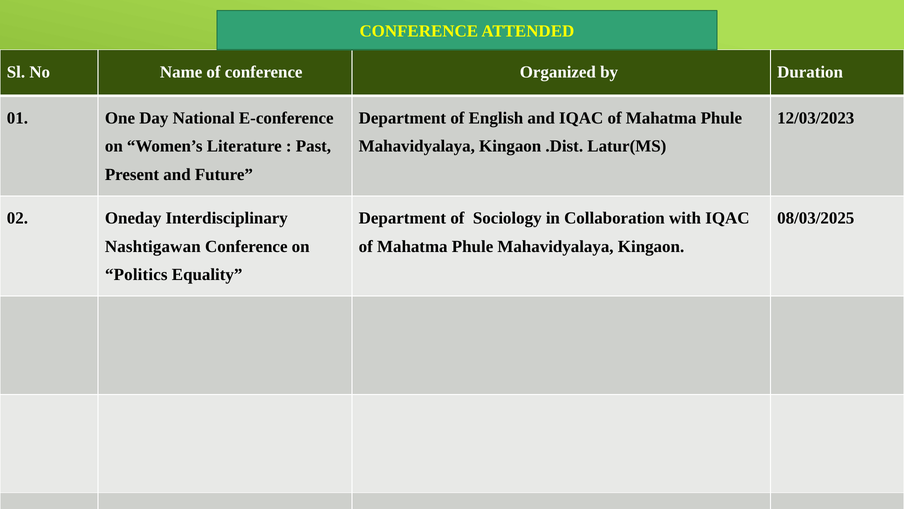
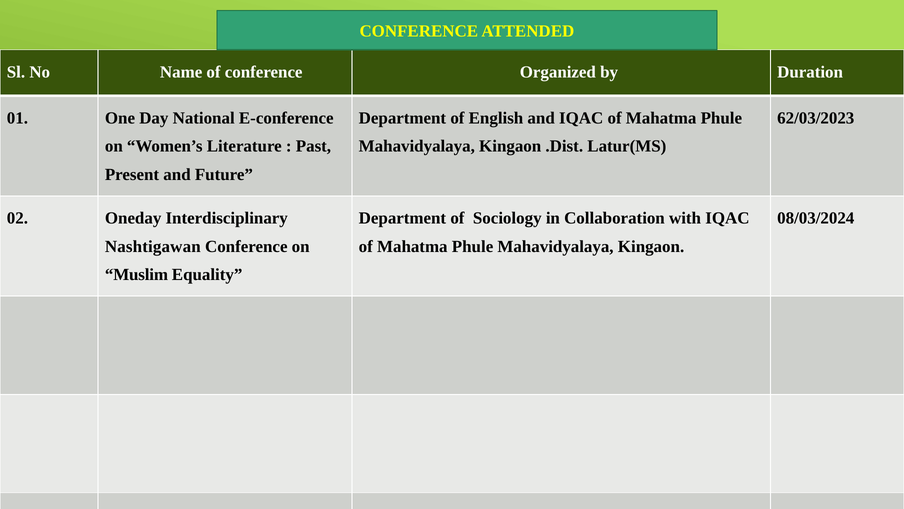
12/03/2023: 12/03/2023 -> 62/03/2023
08/03/2025: 08/03/2025 -> 08/03/2024
Politics: Politics -> Muslim
